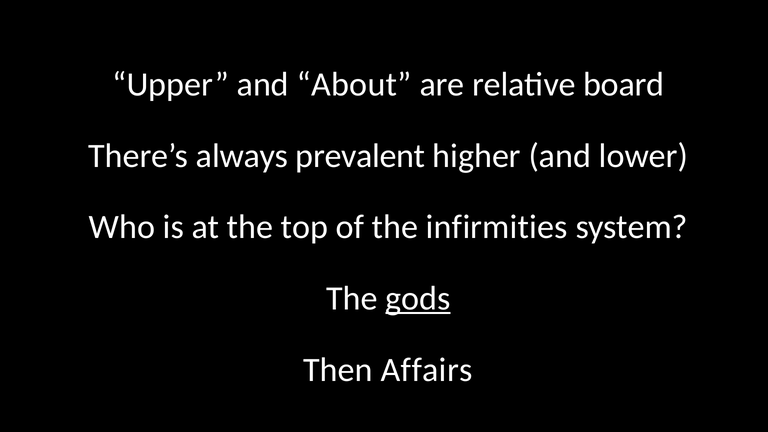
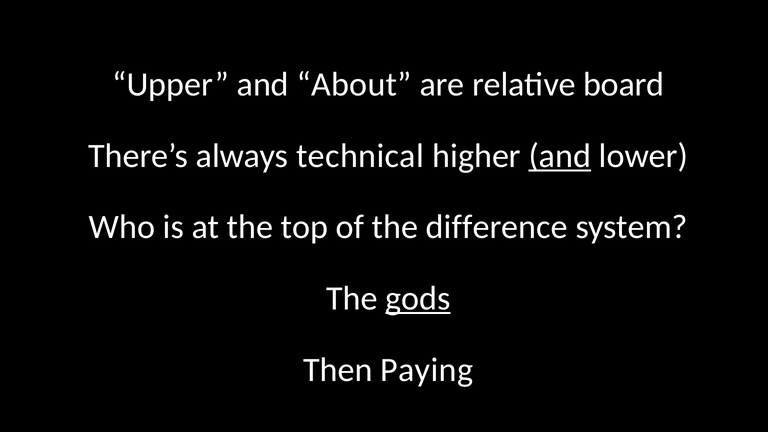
prevalent: prevalent -> technical
and at (560, 156) underline: none -> present
infirmities: infirmities -> difference
Affairs: Affairs -> Paying
